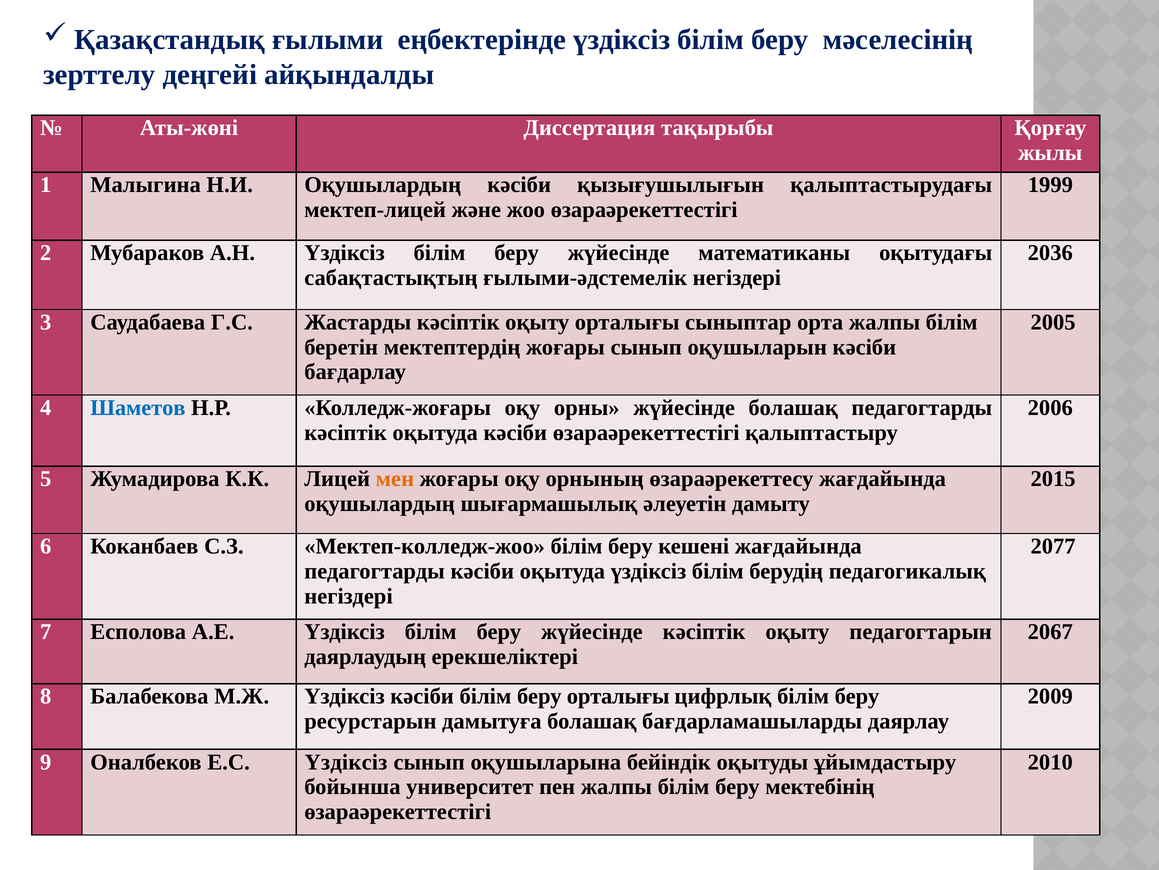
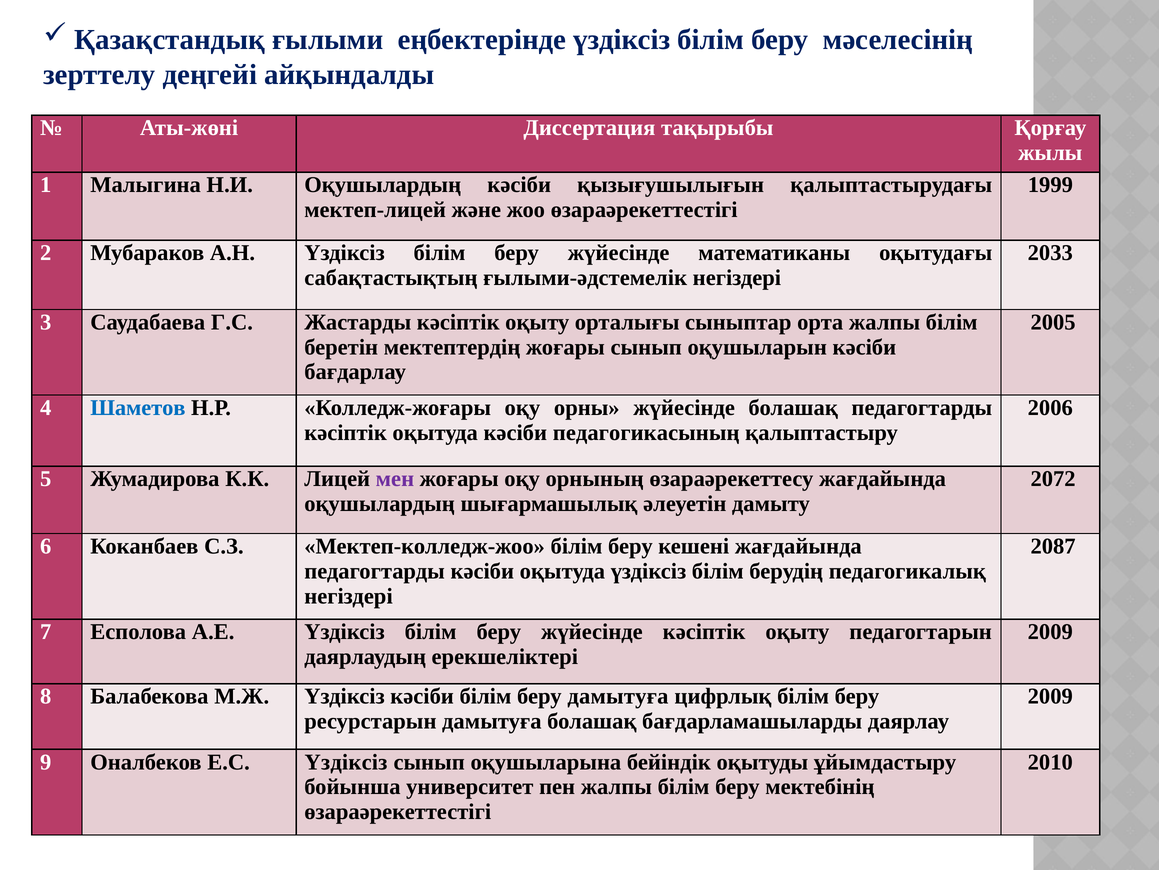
2036: 2036 -> 2033
кәсіби өзараәрекеттестігі: өзараәрекеттестігі -> педагогикасының
мен colour: orange -> purple
2015: 2015 -> 2072
2077: 2077 -> 2087
2067 at (1050, 631): 2067 -> 2009
беру орталығы: орталығы -> дамытуға
